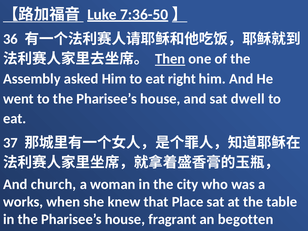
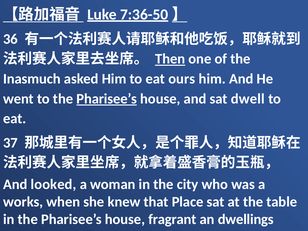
Assembly: Assembly -> Inasmuch
right: right -> ours
Pharisee’s at (107, 99) underline: none -> present
church: church -> looked
begotten: begotten -> dwellings
